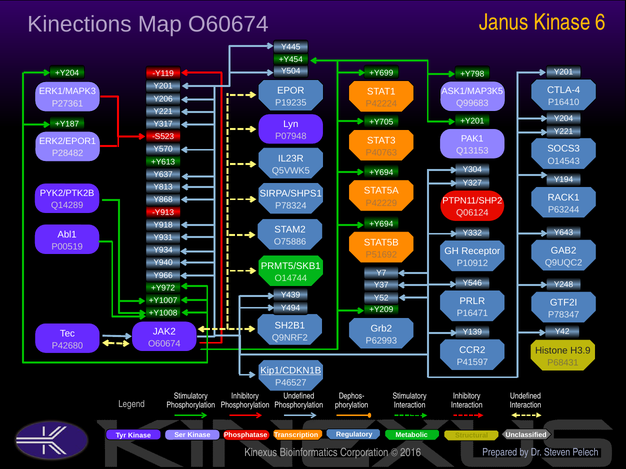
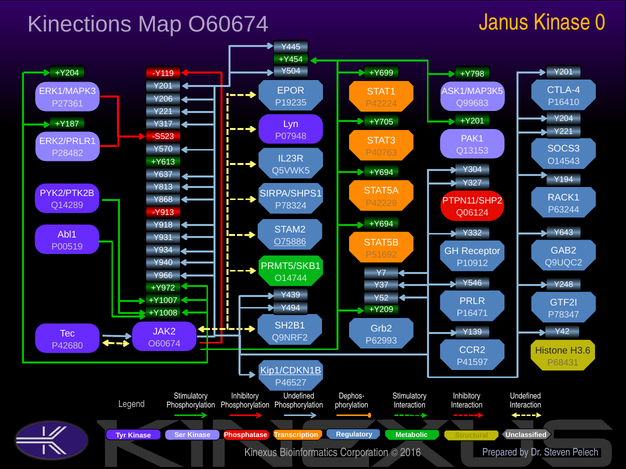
6: 6 -> 0
ERK2/EPOR1: ERK2/EPOR1 -> ERK2/PRLR1
O75886 underline: none -> present
H3.9: H3.9 -> H3.6
